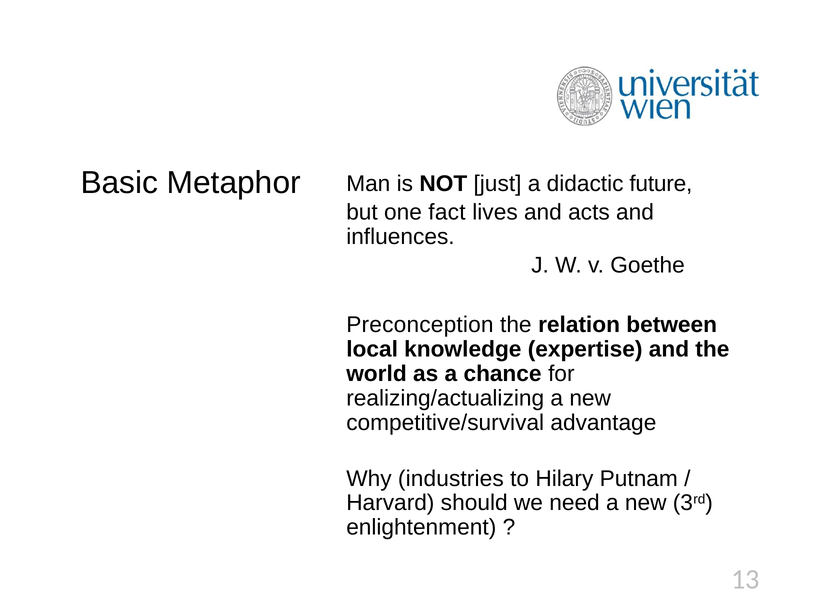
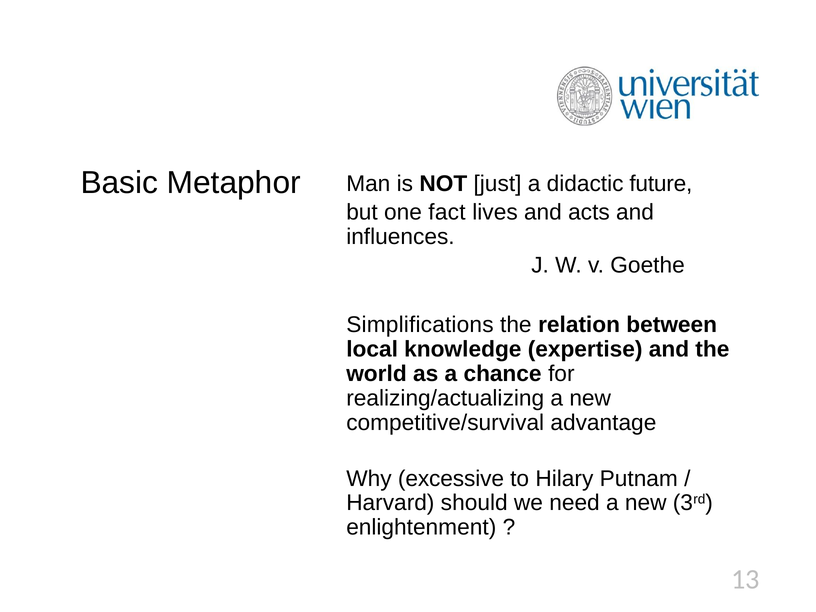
Preconception: Preconception -> Simplifications
industries: industries -> excessive
